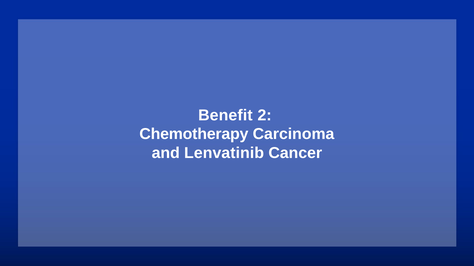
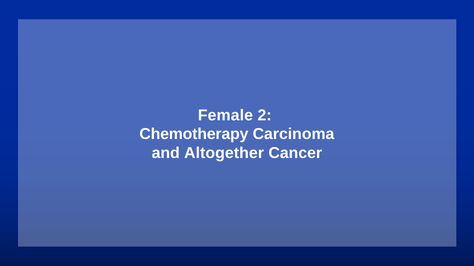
Benefit: Benefit -> Female
Lenvatinib: Lenvatinib -> Altogether
